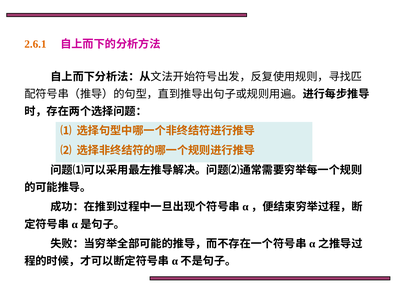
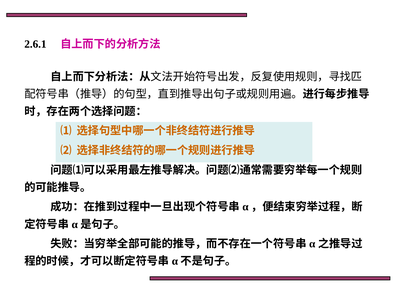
2.6.1 colour: orange -> black
